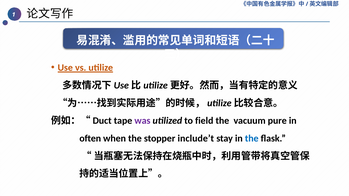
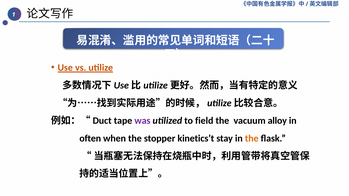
pure: pure -> alloy
include’t: include’t -> kinetics’t
the at (252, 139) colour: blue -> orange
